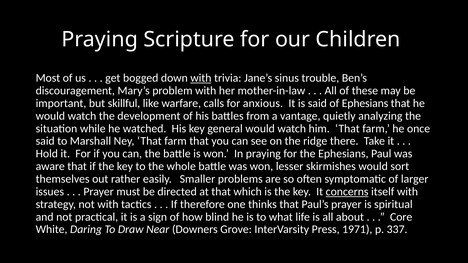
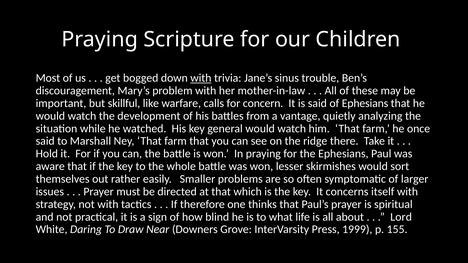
anxious: anxious -> concern
concerns underline: present -> none
Core: Core -> Lord
1971: 1971 -> 1999
337: 337 -> 155
